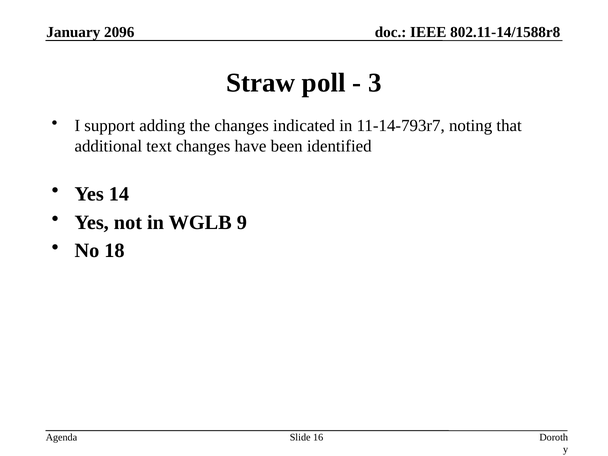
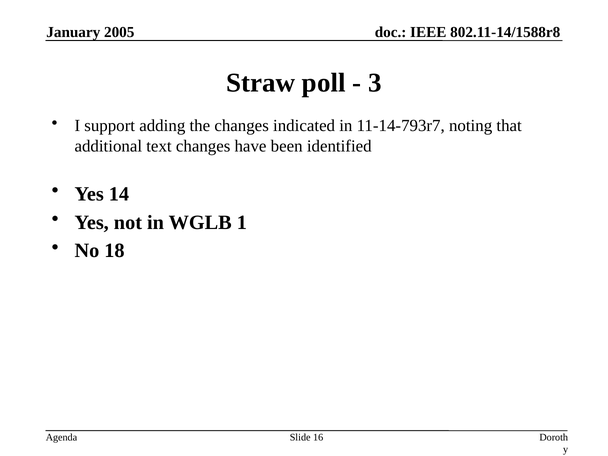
2096: 2096 -> 2005
9: 9 -> 1
